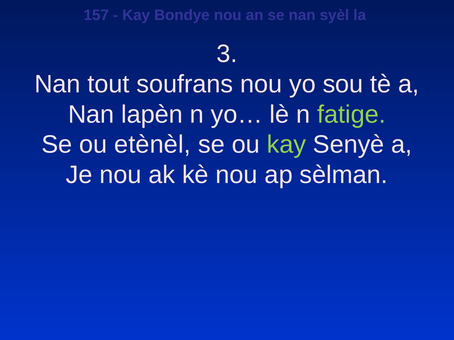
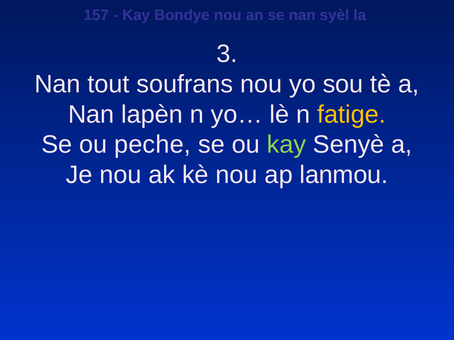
fatige colour: light green -> yellow
etènèl: etènèl -> peche
sèlman: sèlman -> lanmou
